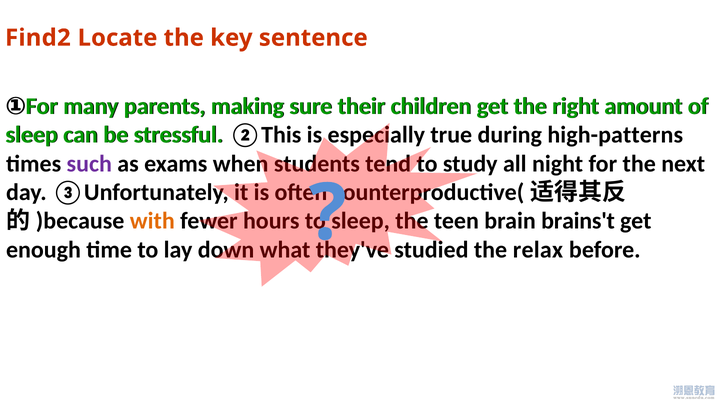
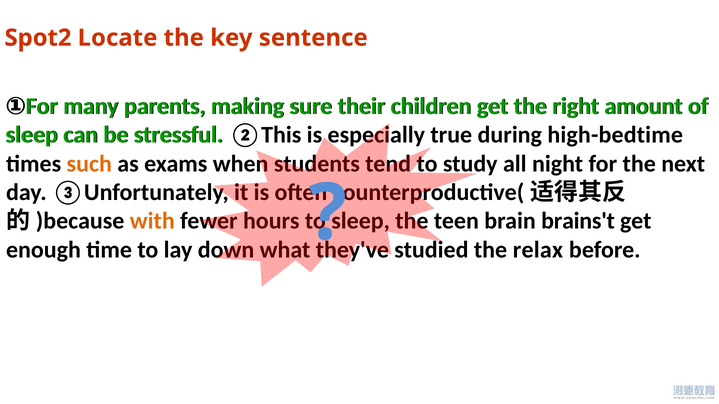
Find2: Find2 -> Spot2
high-patterns: high-patterns -> high-bedtime
such colour: purple -> orange
